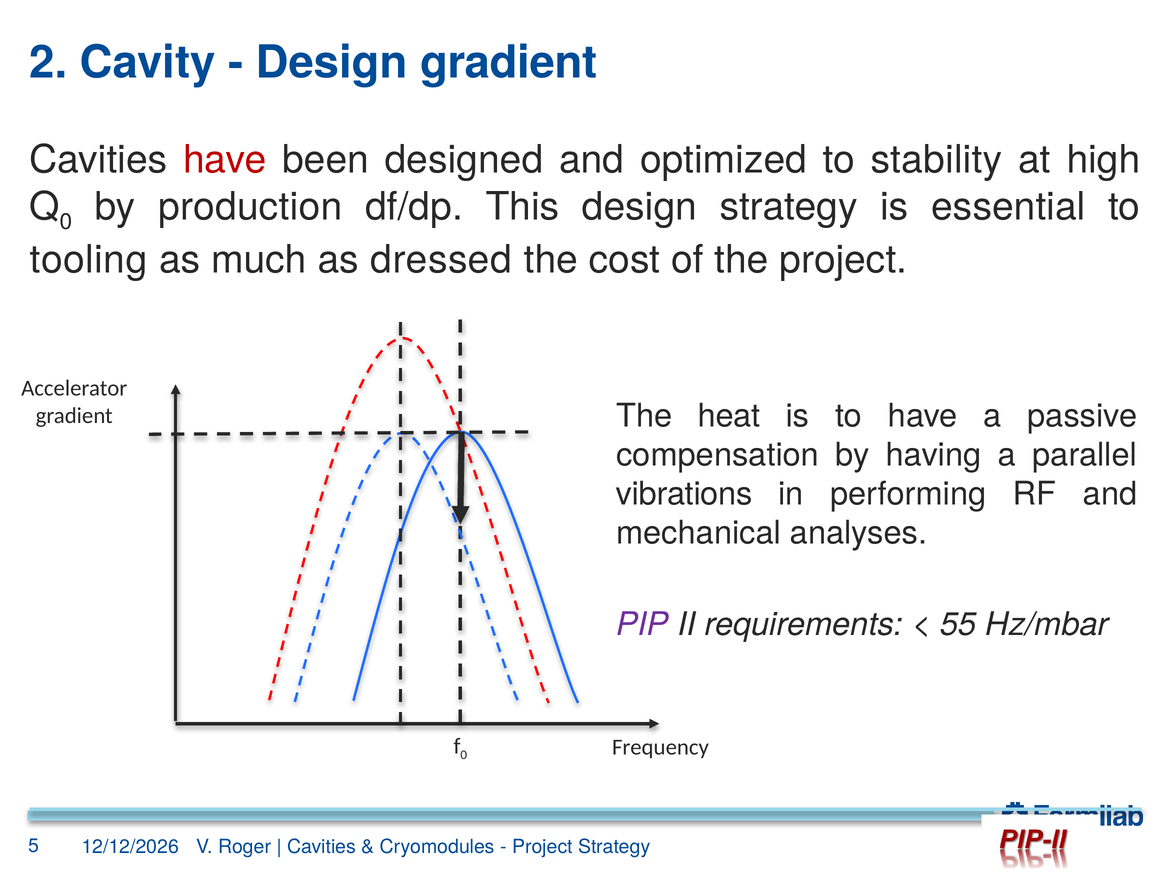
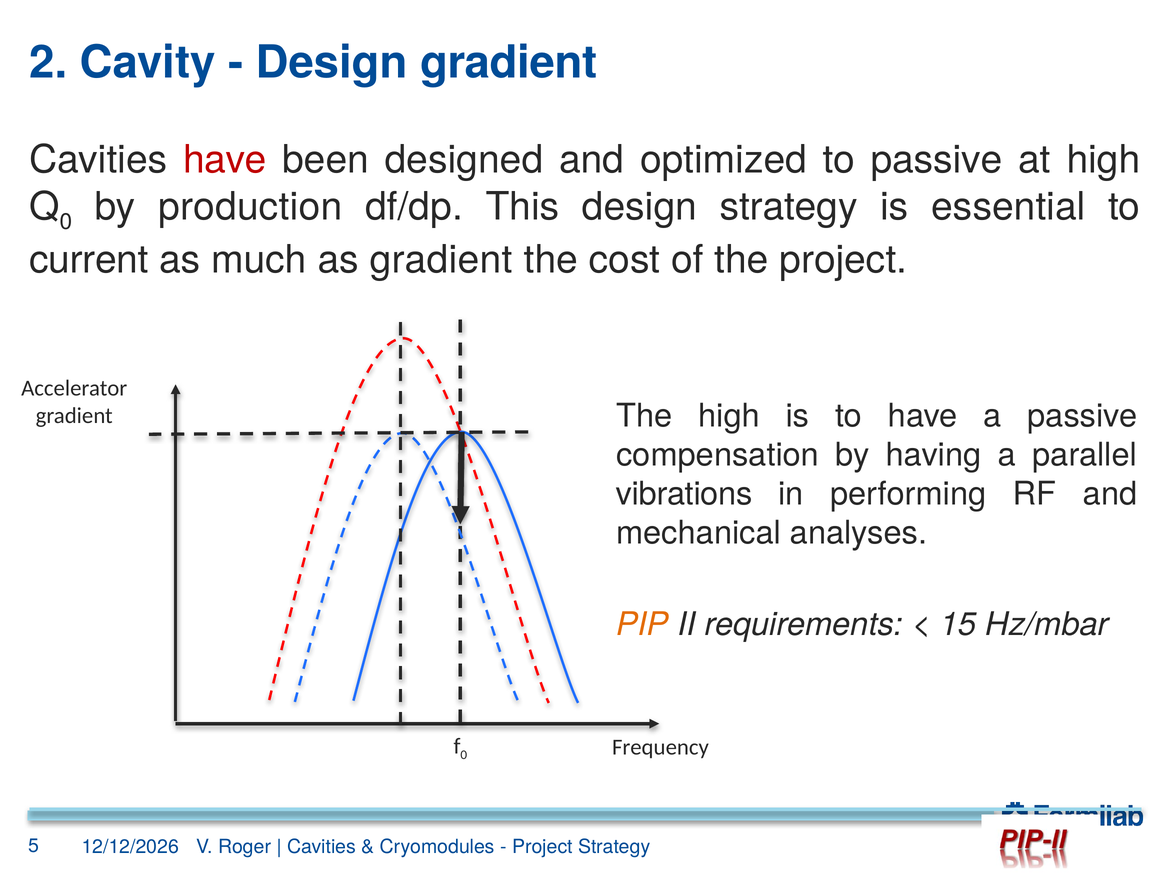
to stability: stability -> passive
tooling: tooling -> current
as dressed: dressed -> gradient
The heat: heat -> high
PIP colour: purple -> orange
55: 55 -> 15
